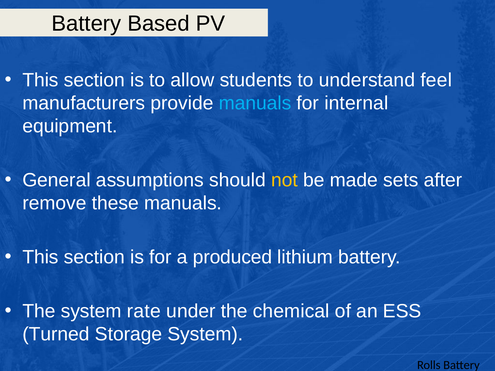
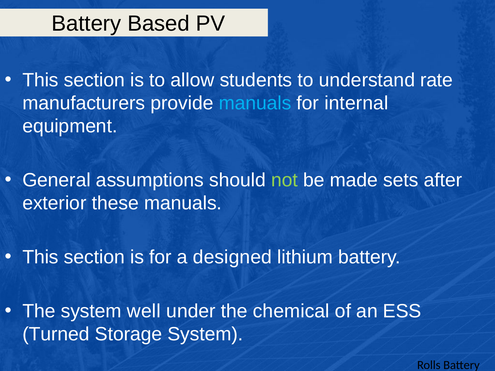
feel: feel -> rate
not colour: yellow -> light green
remove: remove -> exterior
produced: produced -> designed
rate: rate -> well
